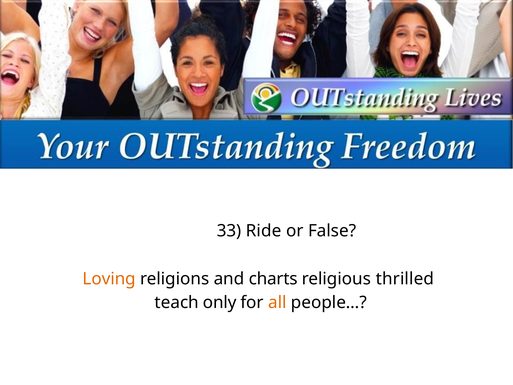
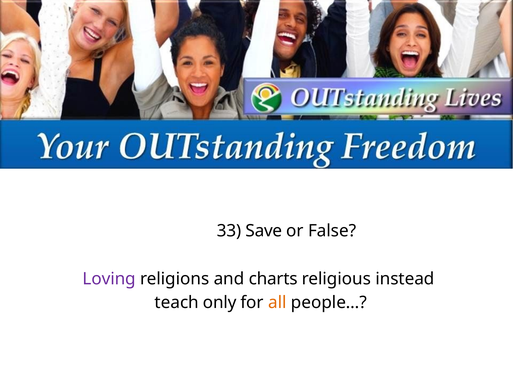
Ride: Ride -> Save
Loving colour: orange -> purple
thrilled: thrilled -> instead
